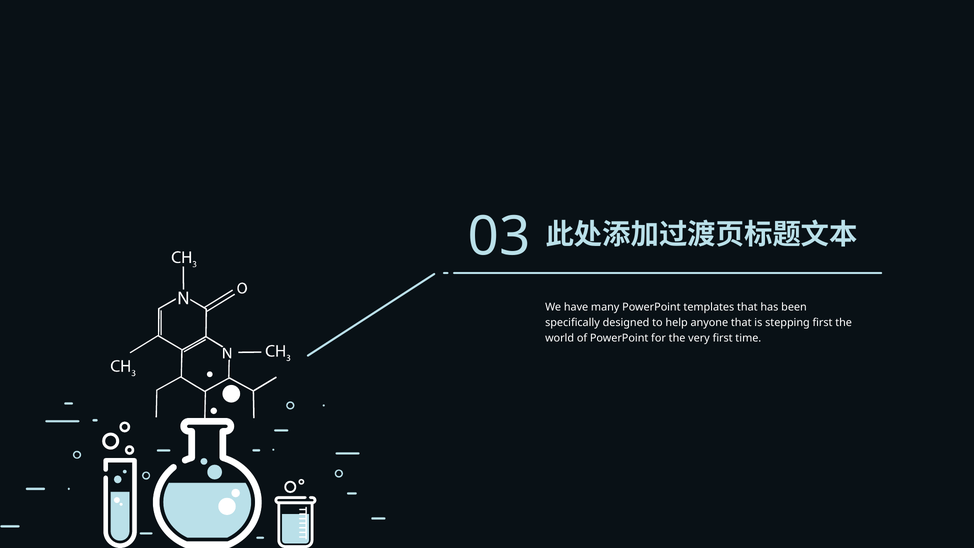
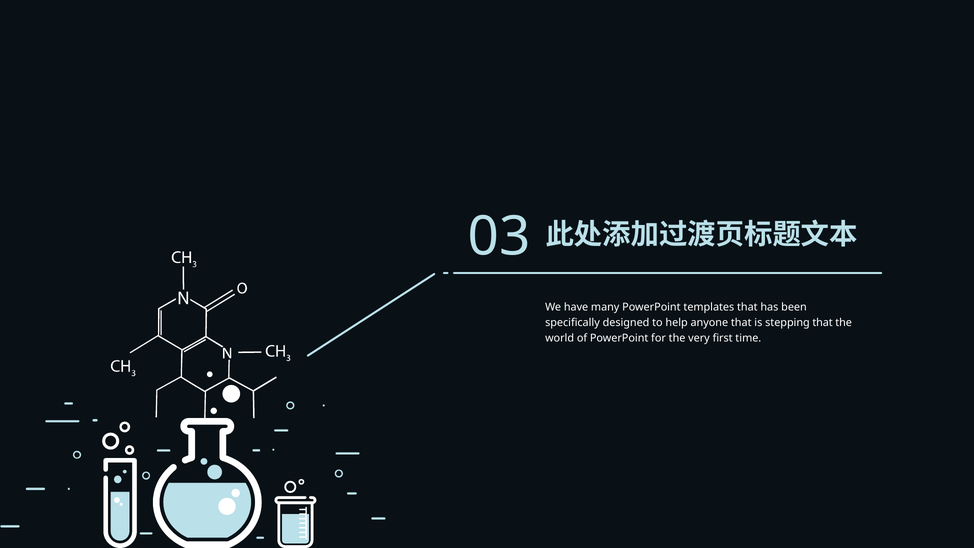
stepping first: first -> that
